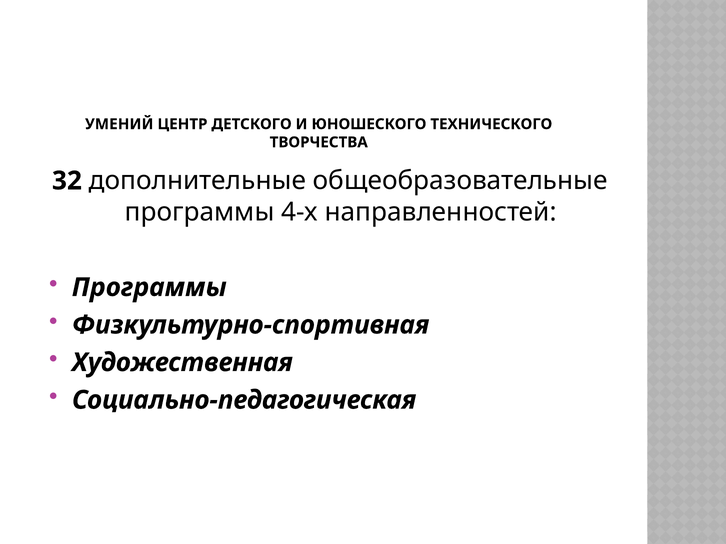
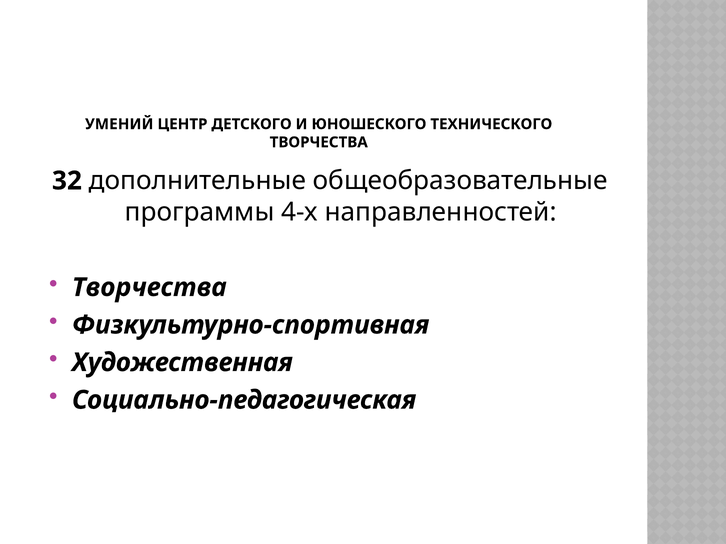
Программы at (149, 288): Программы -> Творчества
